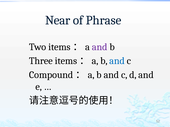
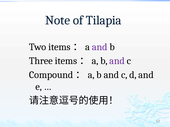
Near: Near -> Note
Phrase: Phrase -> Tilapia
and at (117, 61) colour: blue -> purple
